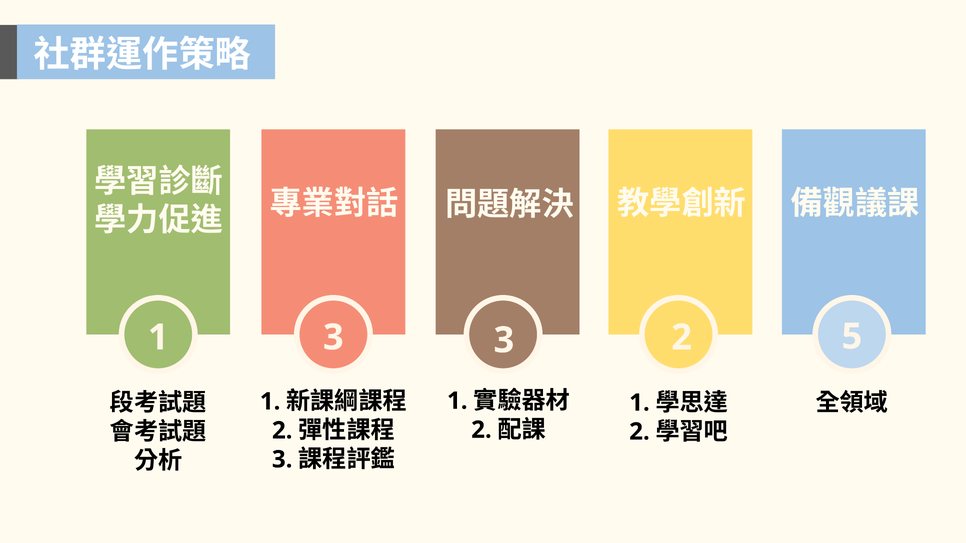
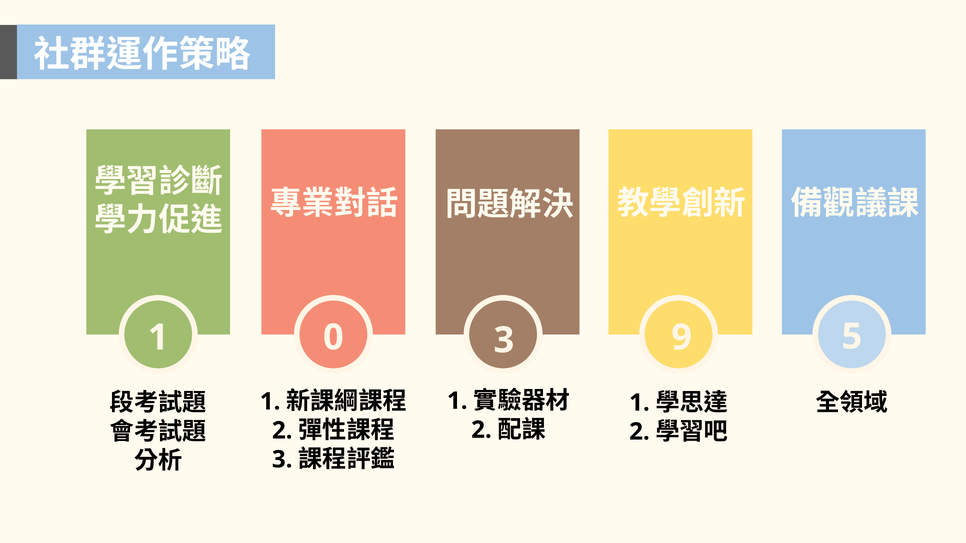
1 3: 3 -> 0
3 2: 2 -> 9
